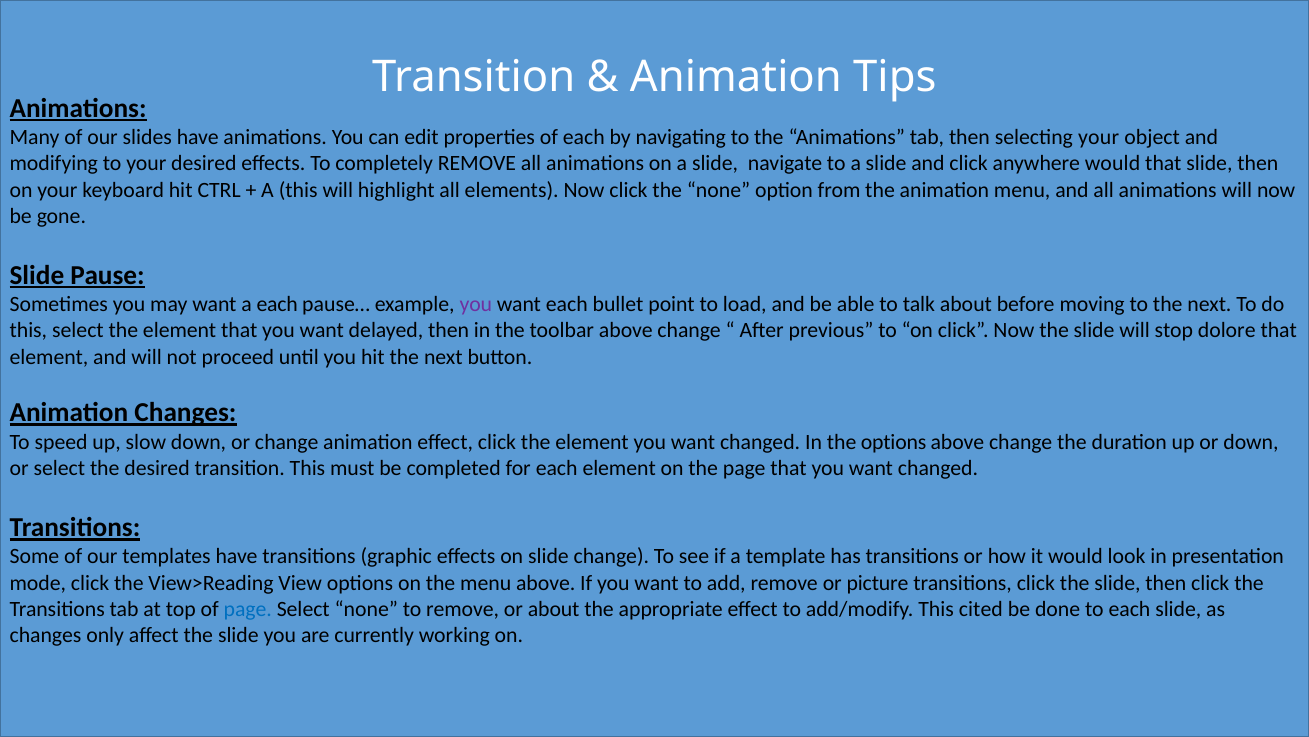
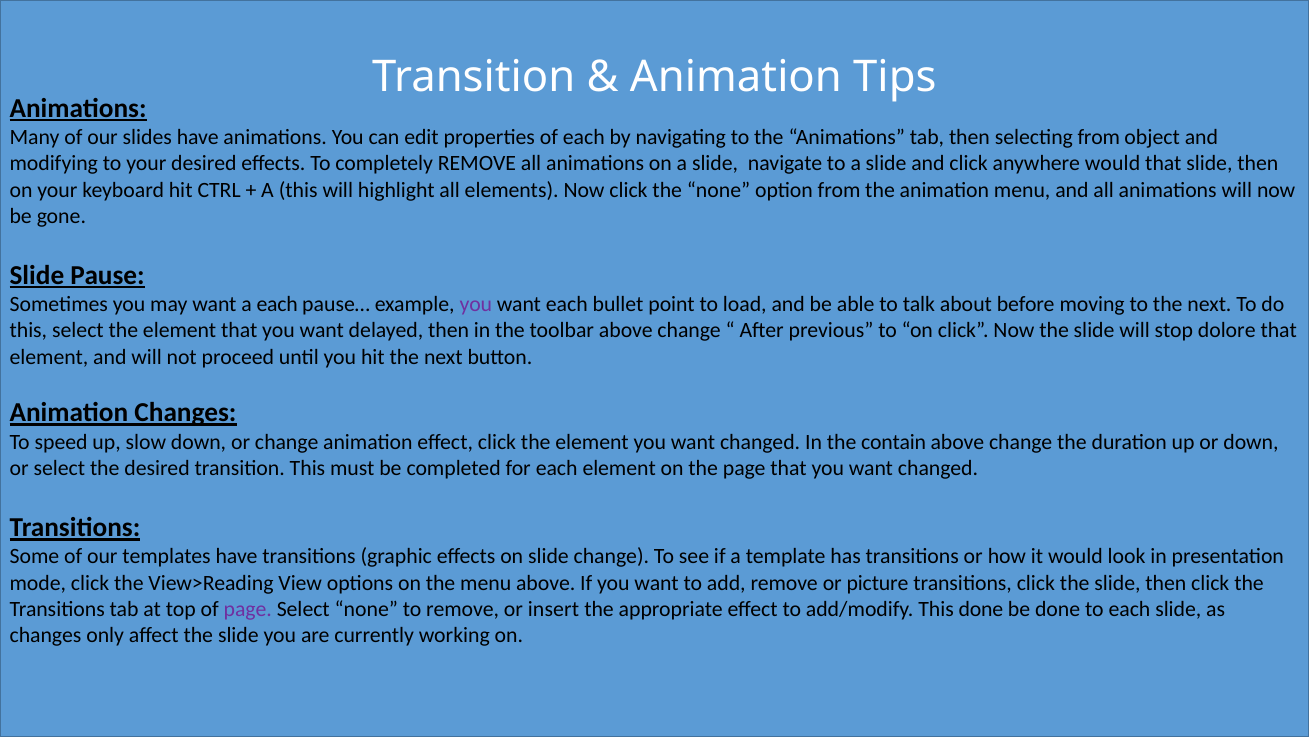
selecting your: your -> from
the options: options -> contain
page at (248, 608) colour: blue -> purple
or about: about -> insert
This cited: cited -> done
